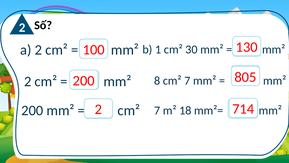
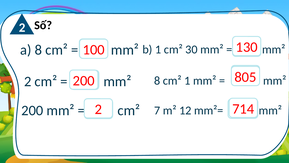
a 2: 2 -> 8
cm² 7: 7 -> 1
18: 18 -> 12
